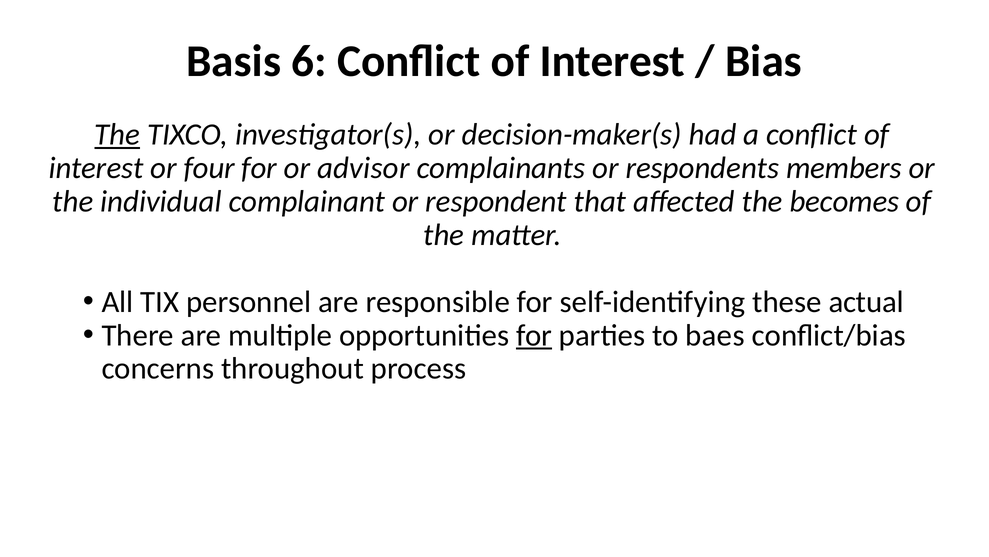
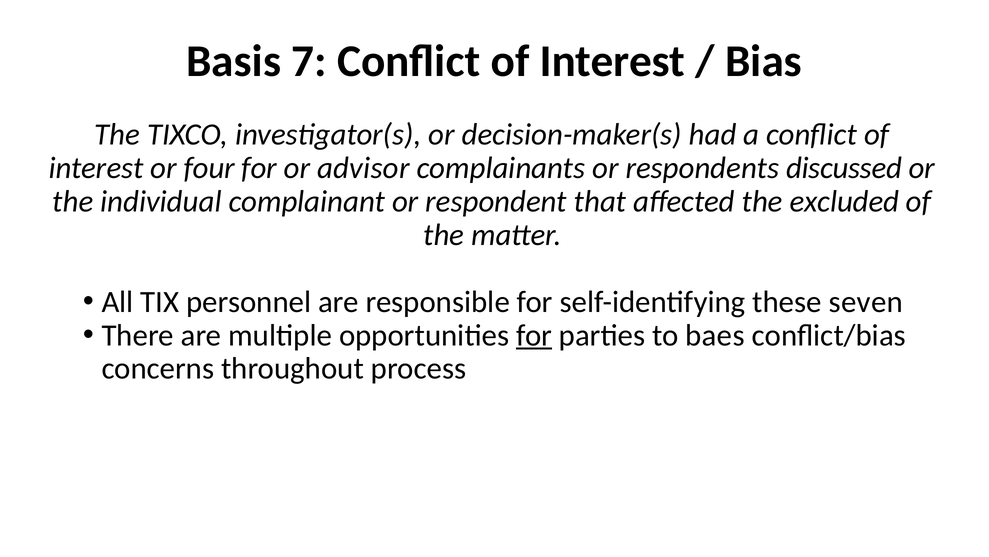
6: 6 -> 7
The at (117, 135) underline: present -> none
members: members -> discussed
becomes: becomes -> excluded
actual: actual -> seven
